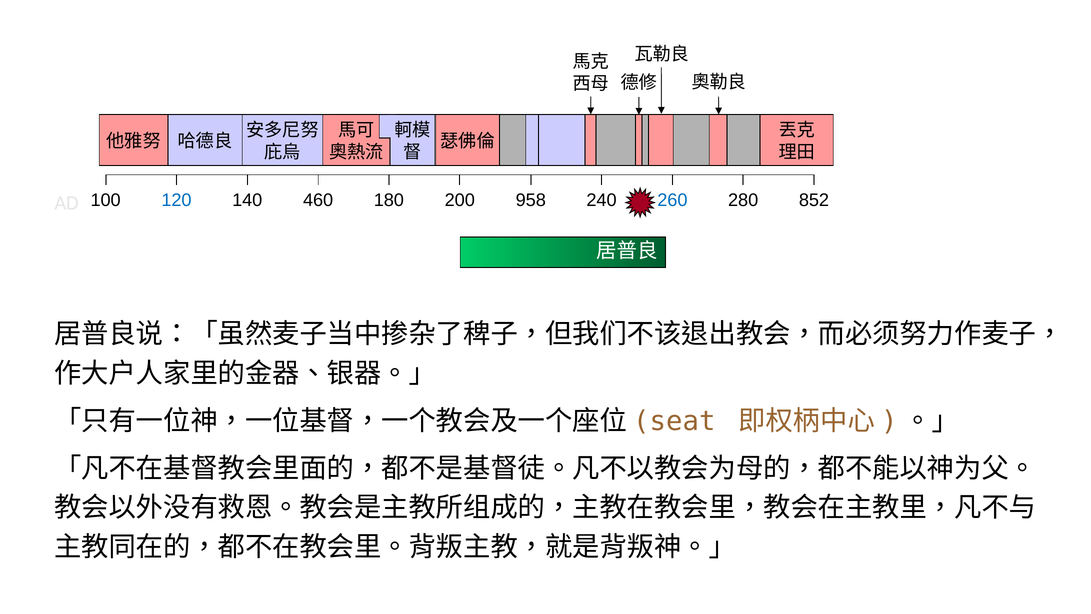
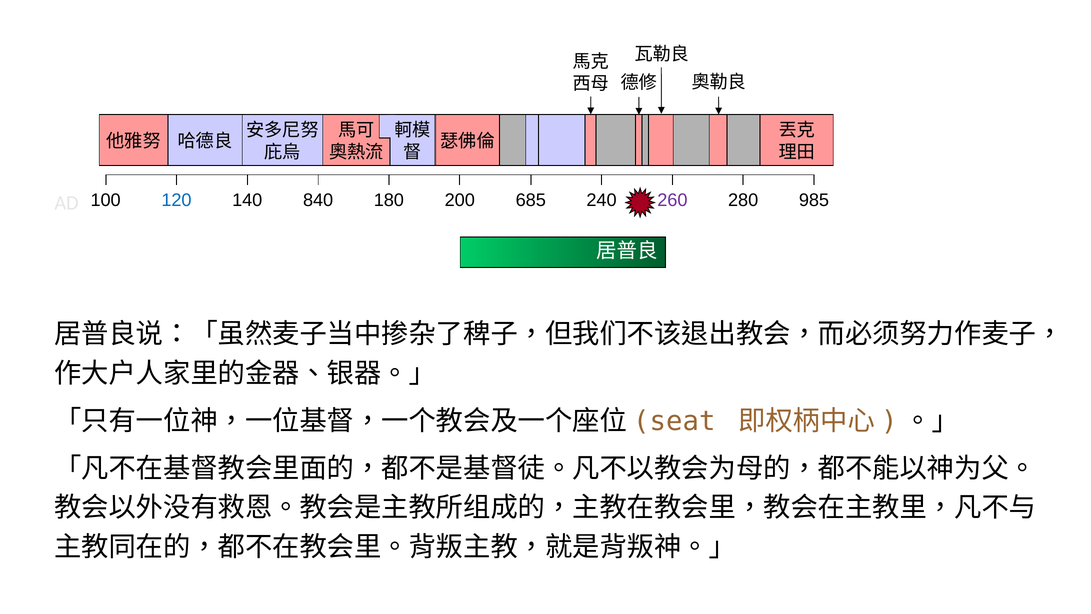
460: 460 -> 840
958: 958 -> 685
260 colour: blue -> purple
852: 852 -> 985
